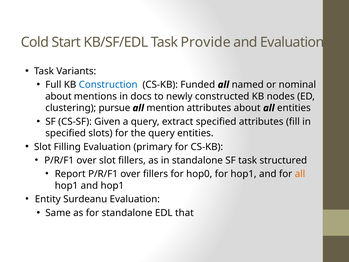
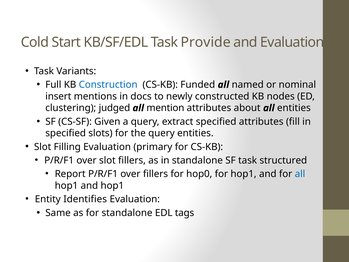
about at (58, 96): about -> insert
pursue: pursue -> judged
all at (300, 174) colour: orange -> blue
Surdeanu: Surdeanu -> Identifies
that: that -> tags
